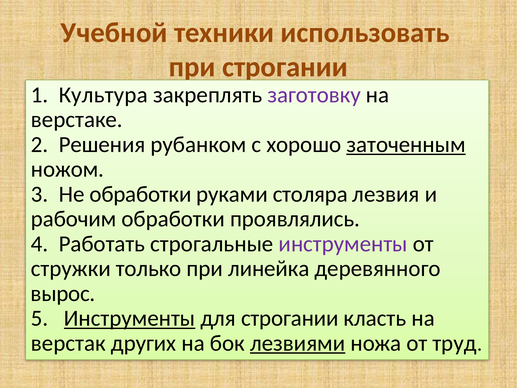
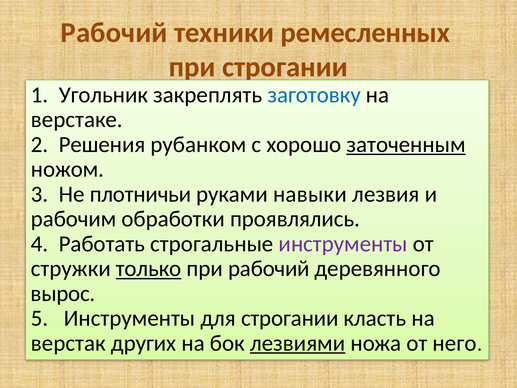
Учебной at (114, 33): Учебной -> Рабочий
использовать: использовать -> ремесленных
Культура: Культура -> Угольник
заготовку colour: purple -> blue
Не обработки: обработки -> плотничьи
столяра: столяра -> навыки
только underline: none -> present
при линейка: линейка -> рабочий
Инструменты at (130, 318) underline: present -> none
труд: труд -> него
